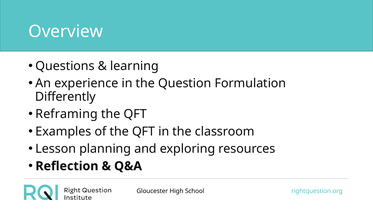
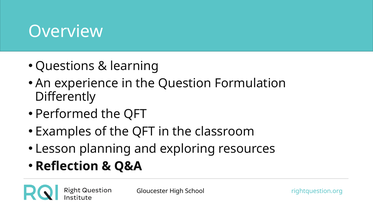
Reframing: Reframing -> Performed
